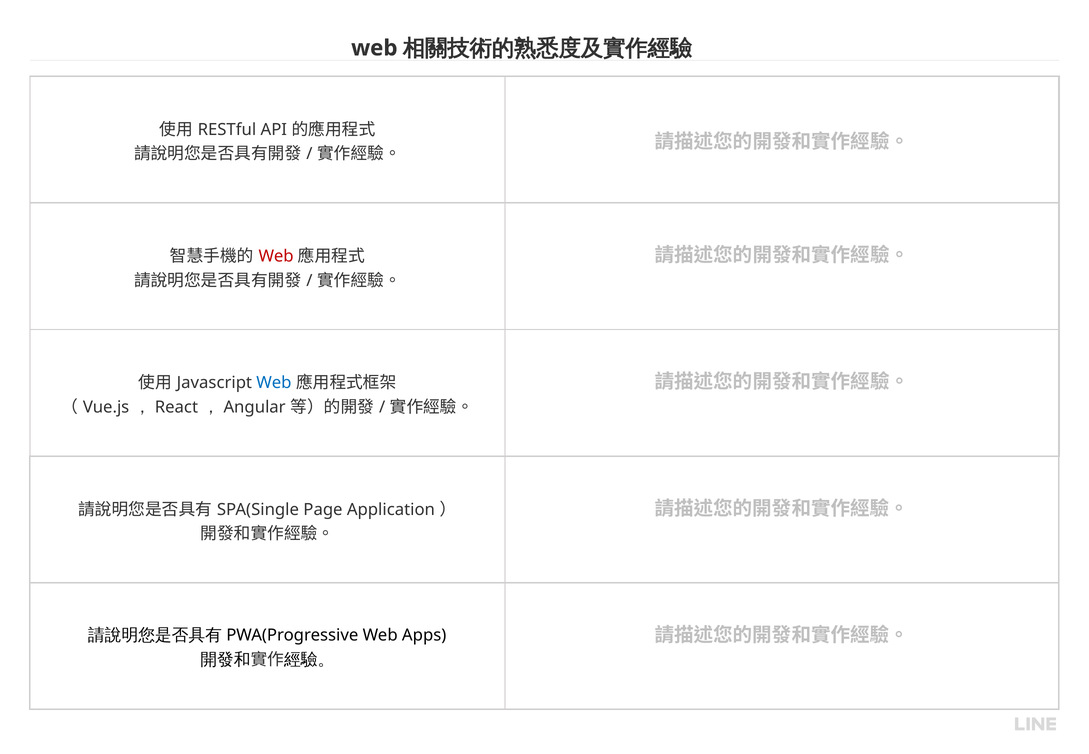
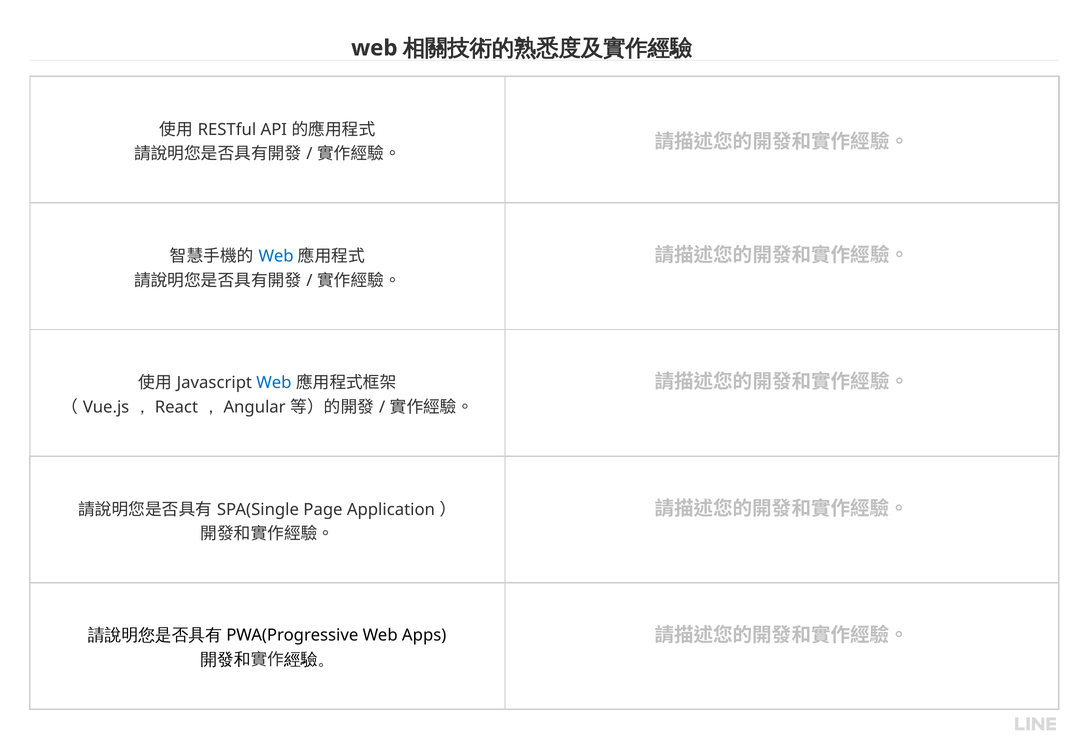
Web at (276, 256) colour: red -> blue
